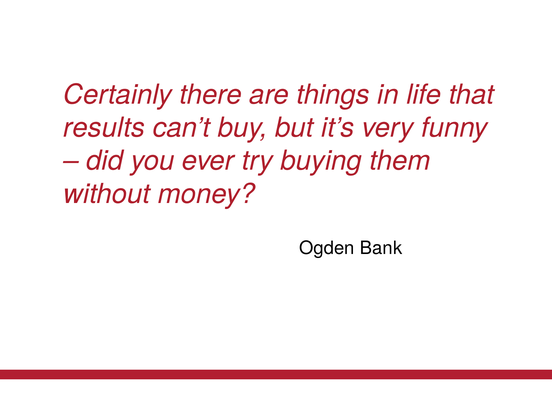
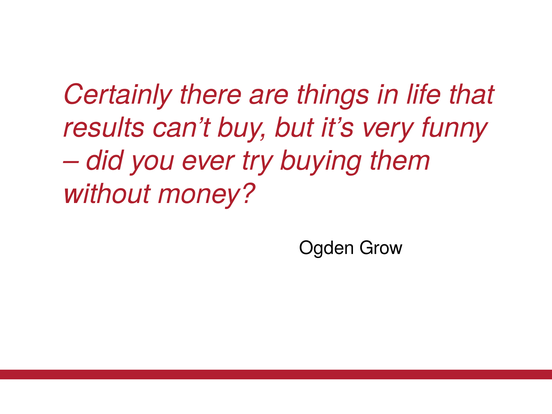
Bank: Bank -> Grow
